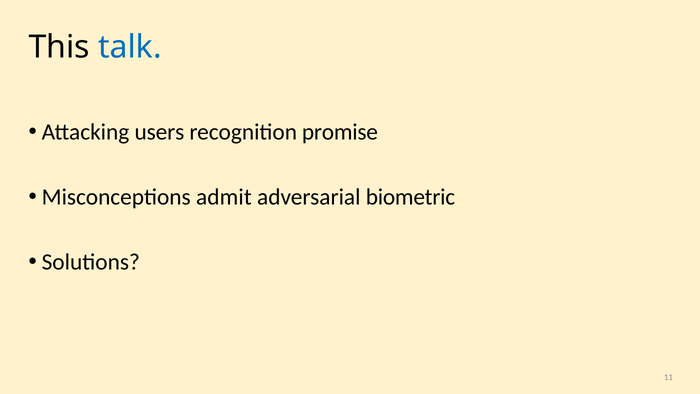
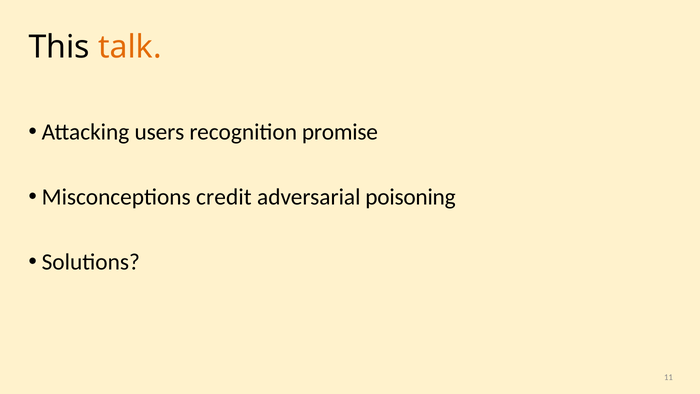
talk colour: blue -> orange
admit: admit -> credit
biometric: biometric -> poisoning
